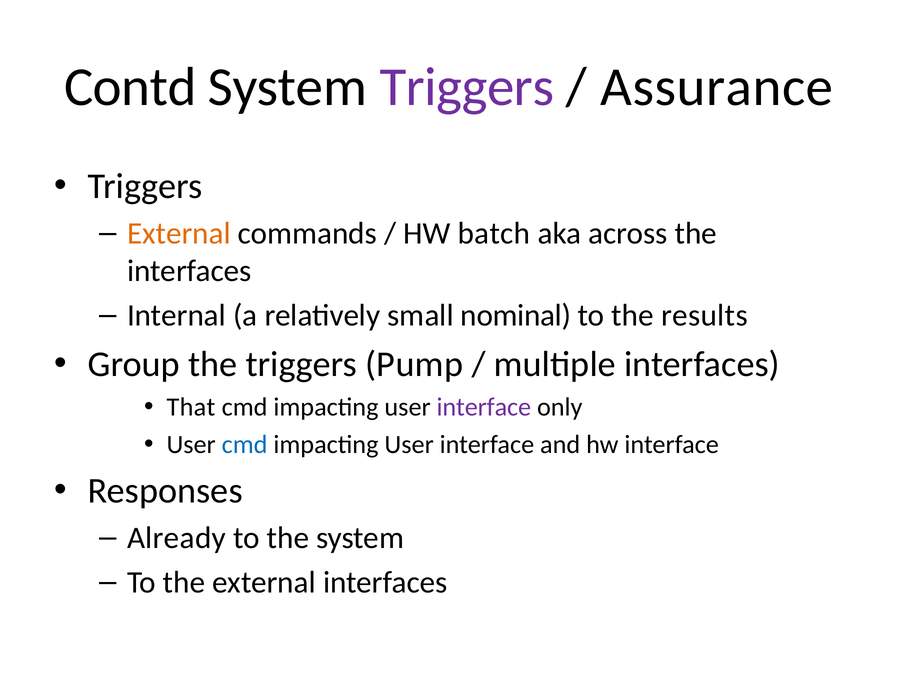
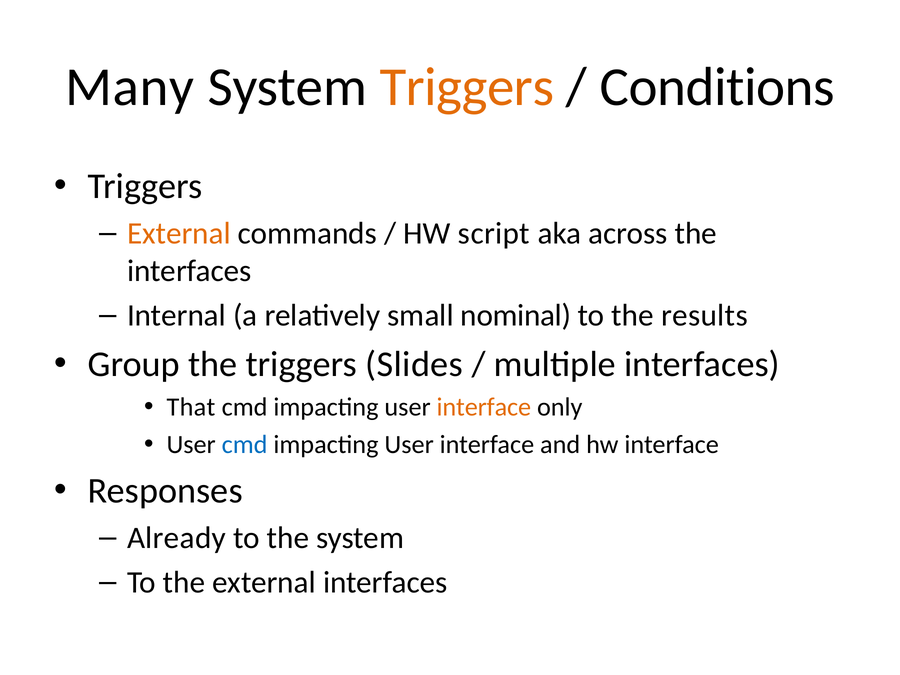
Contd: Contd -> Many
Triggers at (467, 87) colour: purple -> orange
Assurance: Assurance -> Conditions
batch: batch -> script
Pump: Pump -> Slides
interface at (484, 407) colour: purple -> orange
